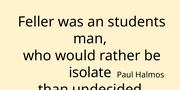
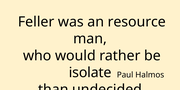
students: students -> resource
